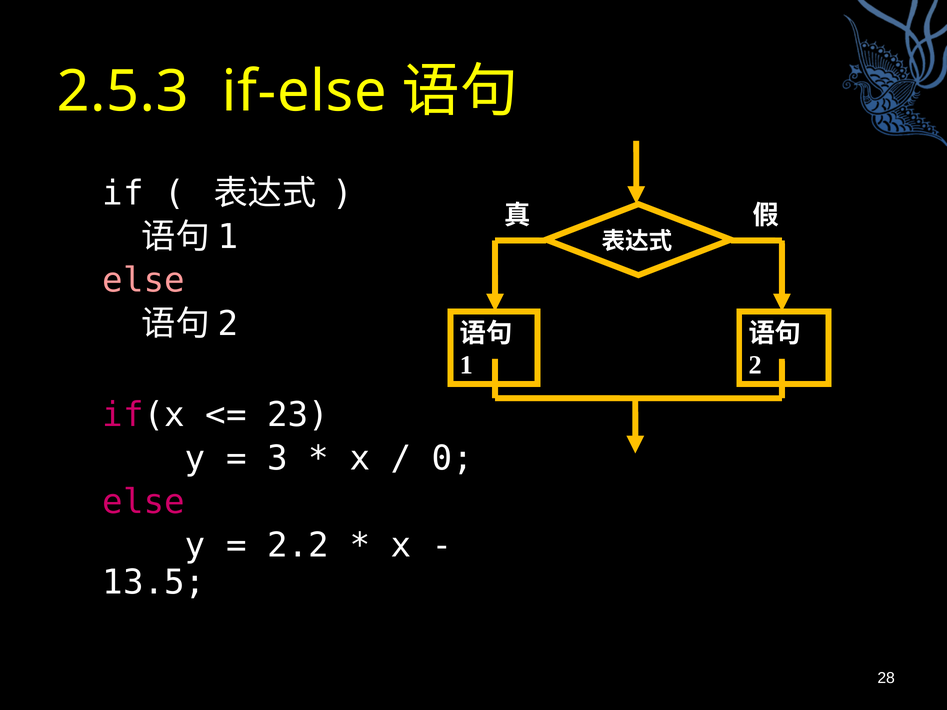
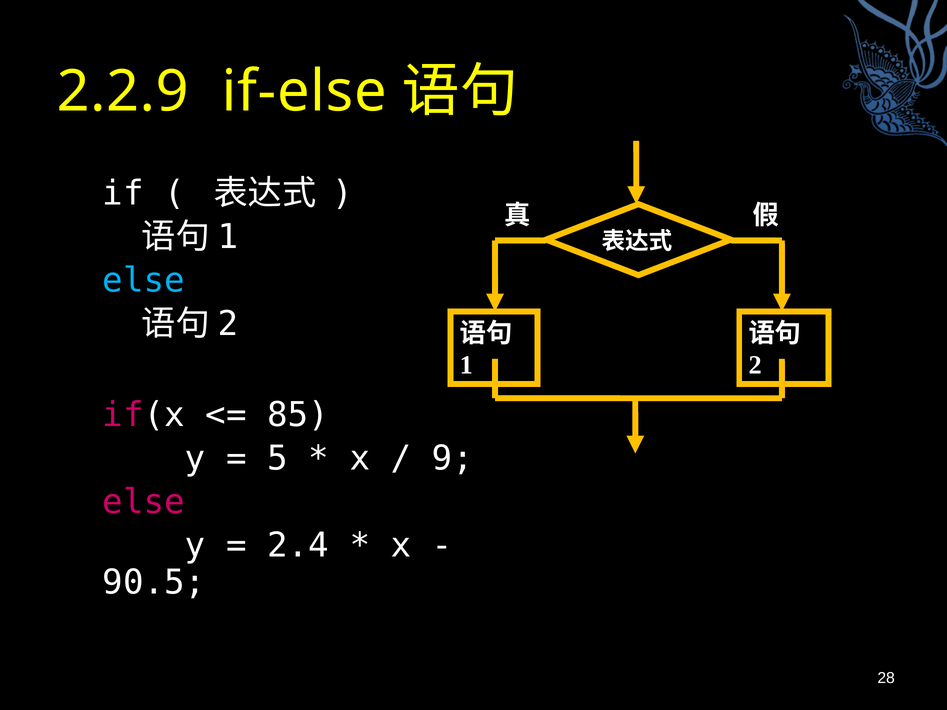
2.5.3: 2.5.3 -> 2.2.9
else at (144, 280) colour: pink -> light blue
23: 23 -> 85
3: 3 -> 5
0: 0 -> 9
2.2: 2.2 -> 2.4
13.5: 13.5 -> 90.5
